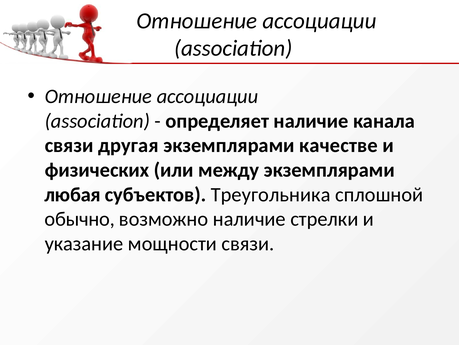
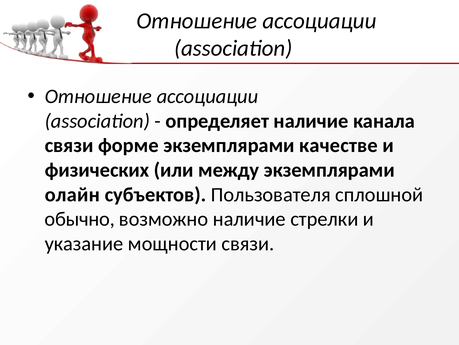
другая: другая -> форме
любая: любая -> олайн
Треугольника: Треугольника -> Пользователя
